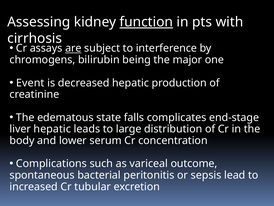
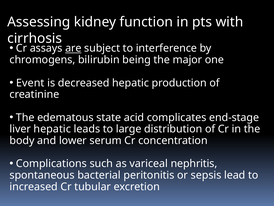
function underline: present -> none
falls: falls -> acid
outcome: outcome -> nephritis
